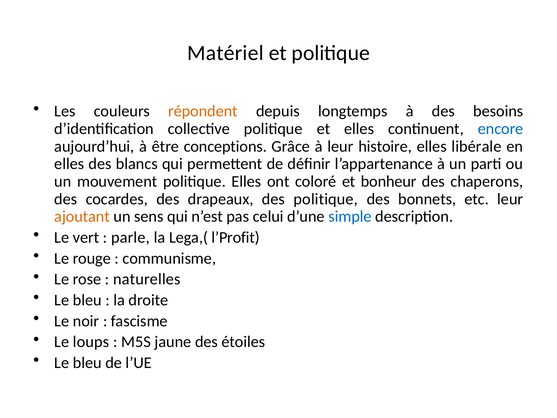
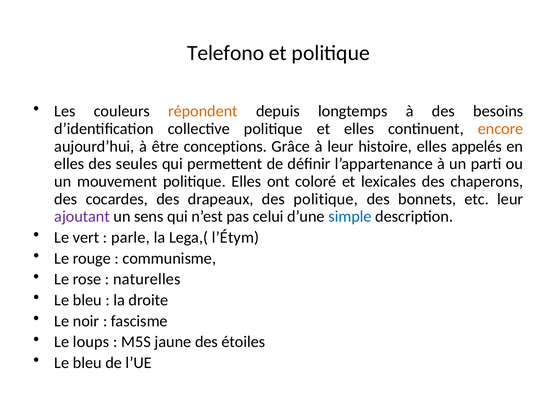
Matériel: Matériel -> Telefono
encore colour: blue -> orange
libérale: libérale -> appelés
blancs: blancs -> seules
bonheur: bonheur -> lexicales
ajoutant colour: orange -> purple
l’Profit: l’Profit -> l’Étym
